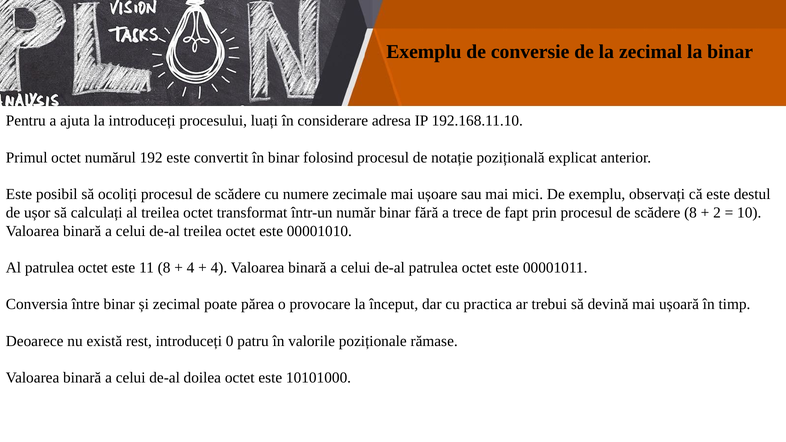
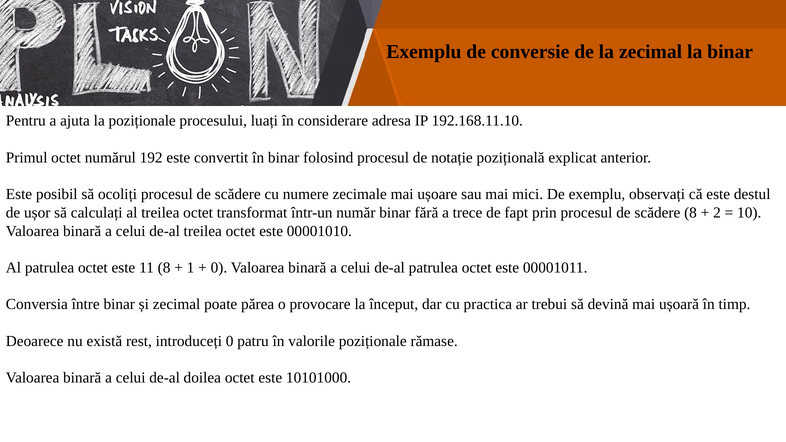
la introduceți: introduceți -> poziționale
4 at (191, 268): 4 -> 1
4 at (219, 268): 4 -> 0
